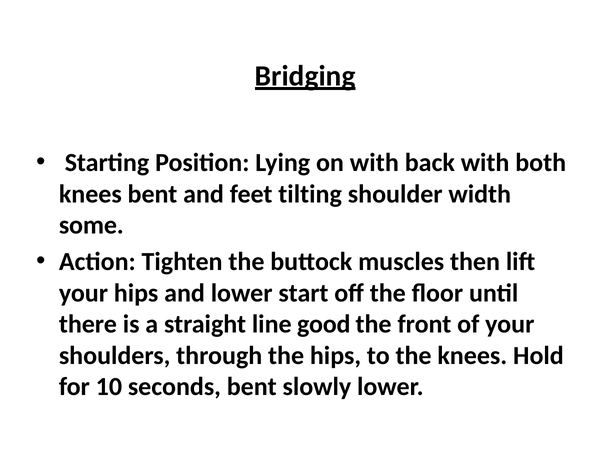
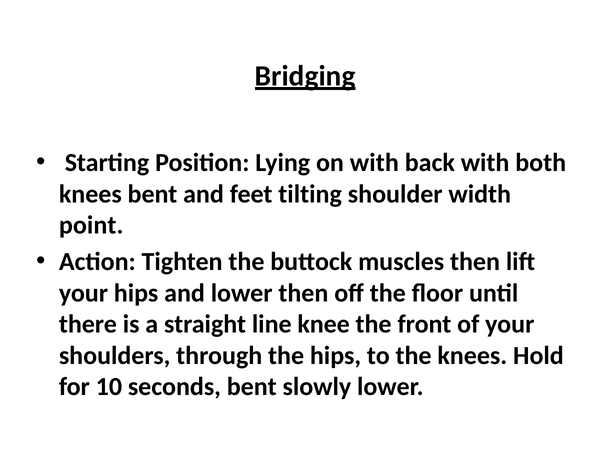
some: some -> point
lower start: start -> then
good: good -> knee
